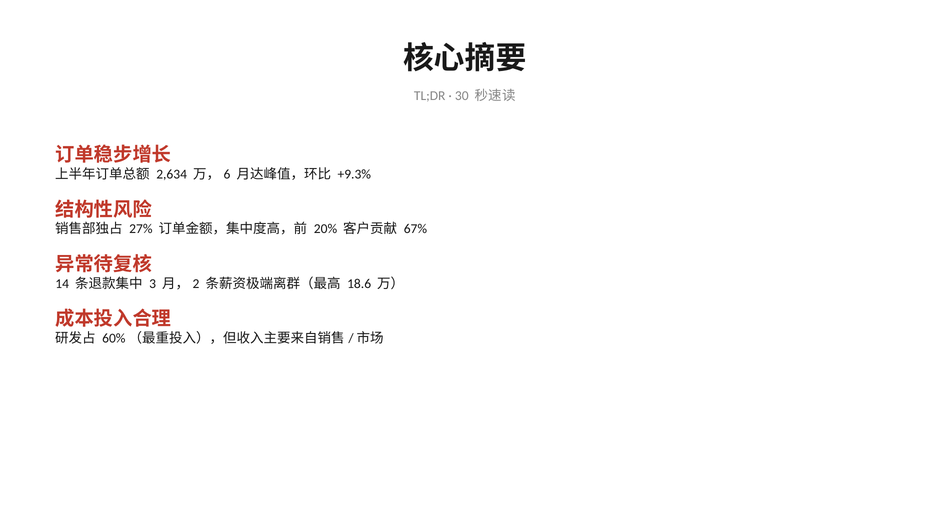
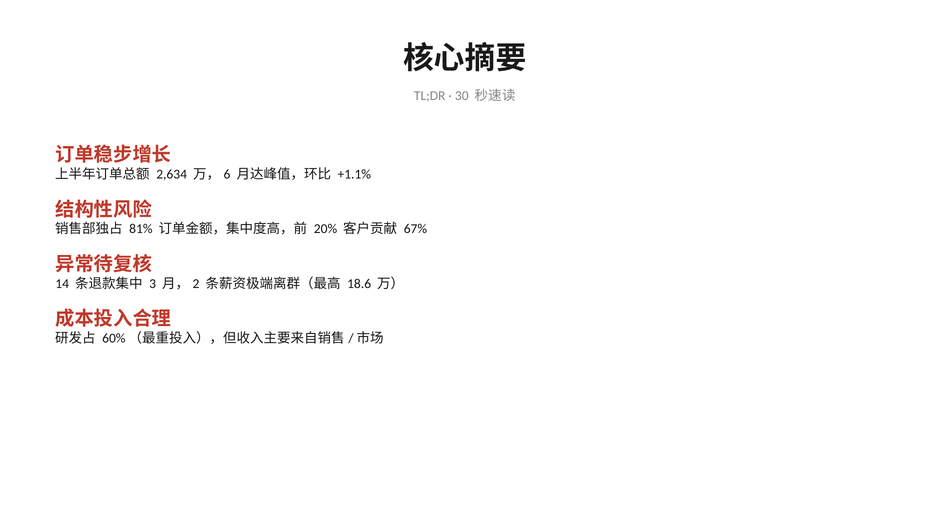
+9.3%: +9.3% -> +1.1%
27%: 27% -> 81%
